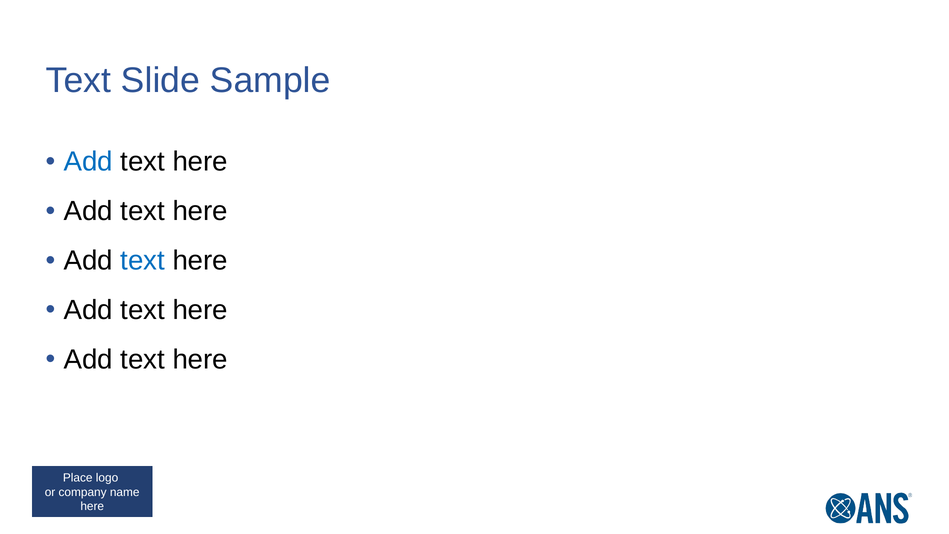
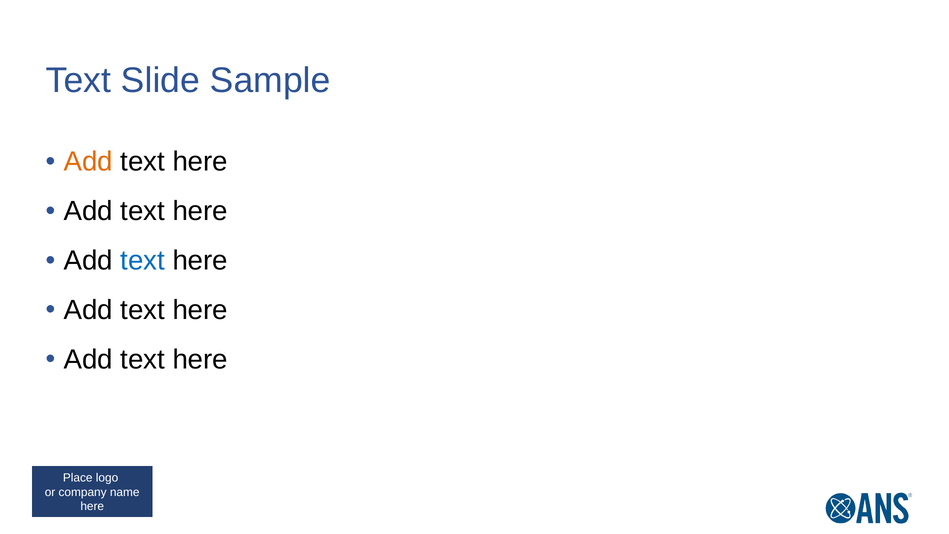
Add at (88, 162) colour: blue -> orange
